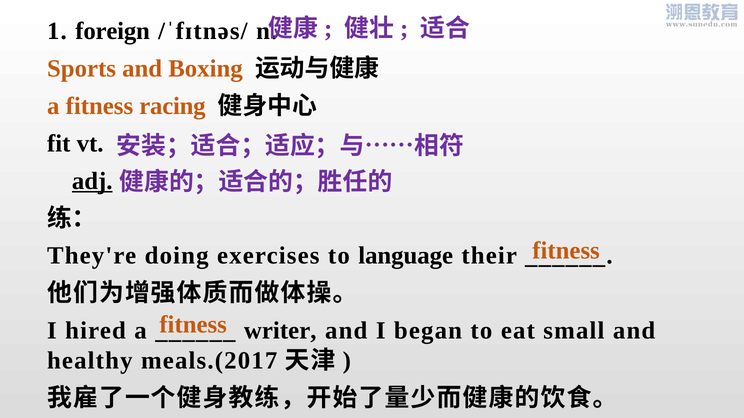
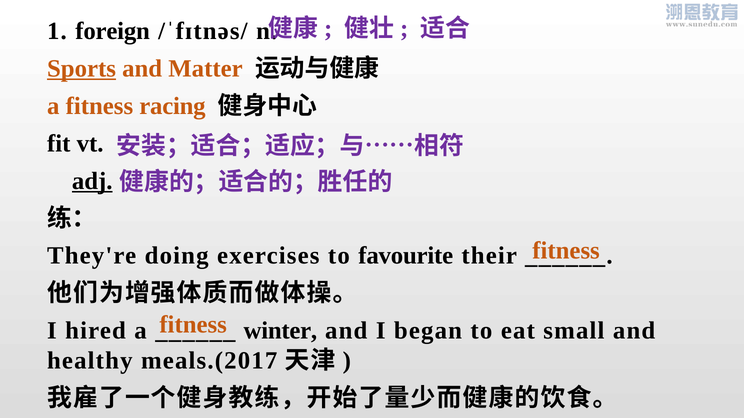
Sports underline: none -> present
Boxing: Boxing -> Matter
language: language -> favourite
writer: writer -> winter
